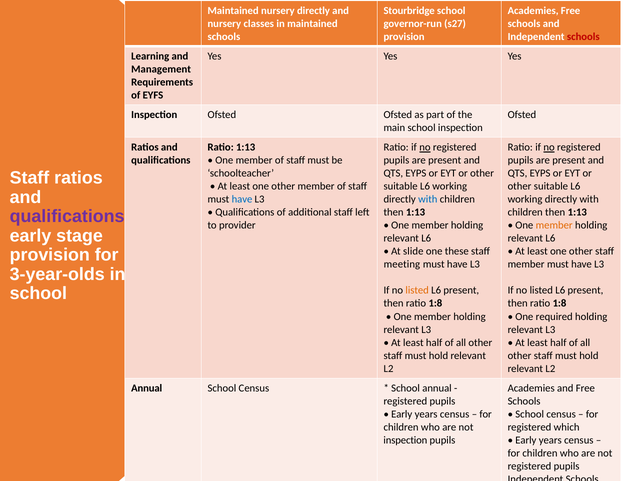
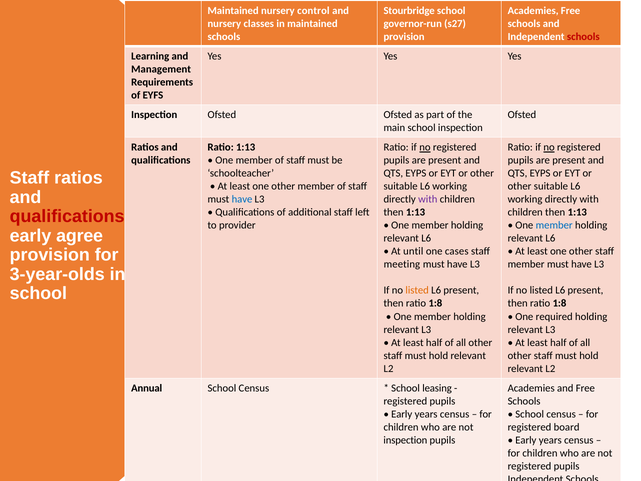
nursery directly: directly -> control
with at (428, 199) colour: blue -> purple
qualifications at (67, 216) colour: purple -> red
member at (554, 225) colour: orange -> blue
stage: stage -> agree
slide: slide -> until
these: these -> cases
School annual: annual -> leasing
which: which -> board
